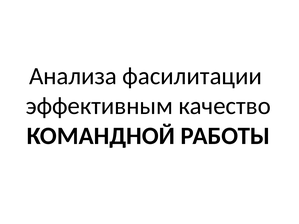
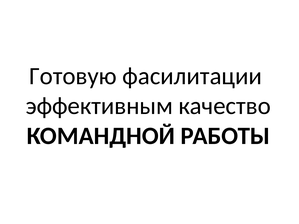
Анализа: Анализа -> Готовую
